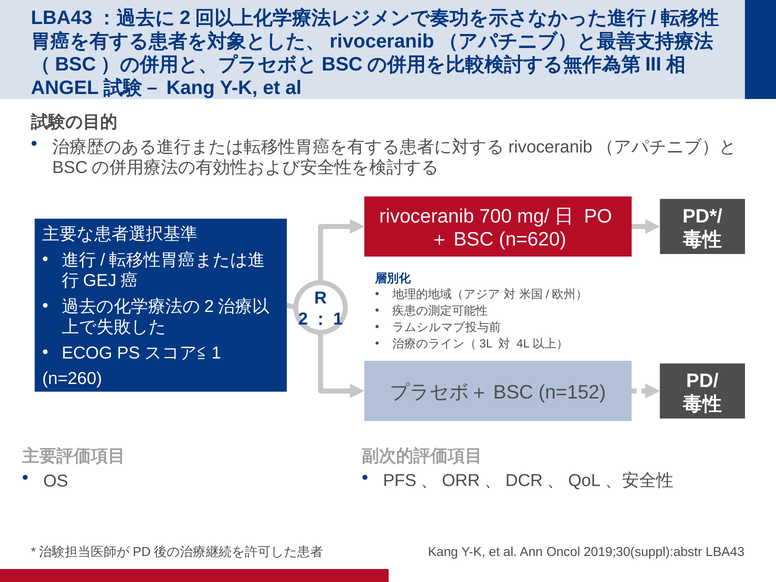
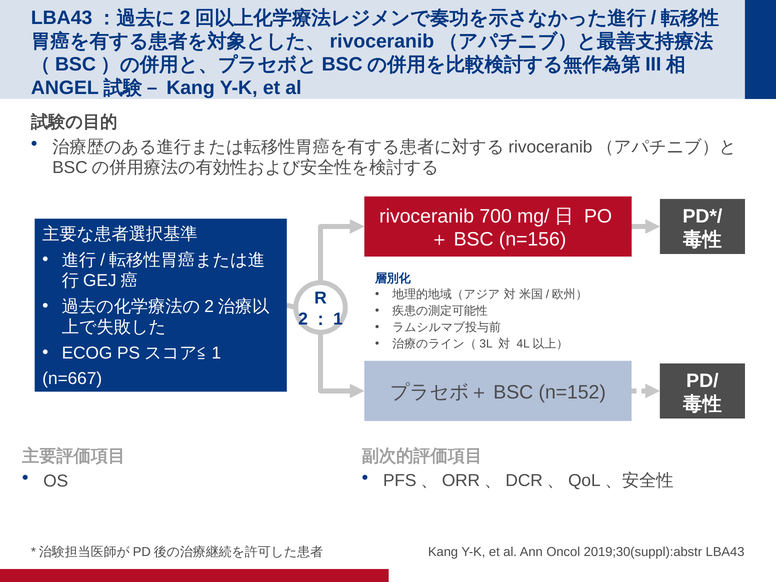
n=620: n=620 -> n=156
n=260: n=260 -> n=667
